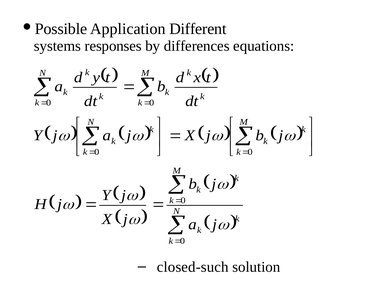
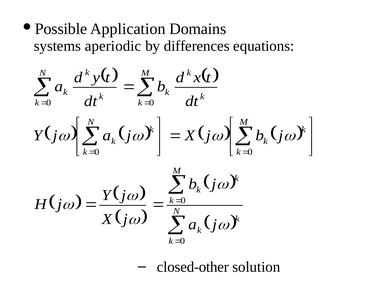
Different: Different -> Domains
responses: responses -> aperiodic
closed-such: closed-such -> closed-other
